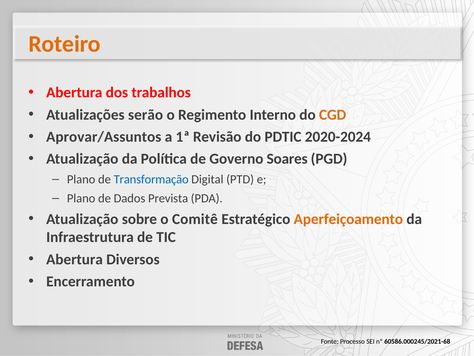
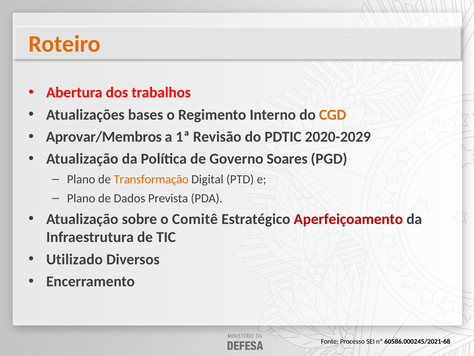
serão: serão -> bases
Aprovar/Assuntos: Aprovar/Assuntos -> Aprovar/Membros
2020-2024: 2020-2024 -> 2020-2029
Transformação colour: blue -> orange
Aperfeiçoamento colour: orange -> red
Abertura at (75, 259): Abertura -> Utilizado
